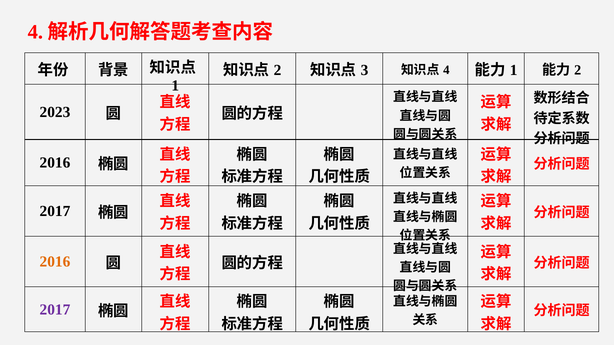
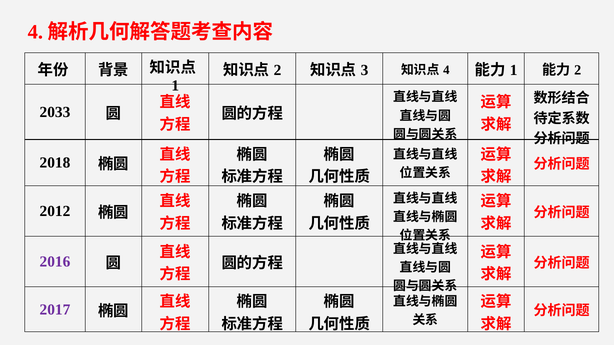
2023: 2023 -> 2033
2016 at (55, 163): 2016 -> 2018
2017 at (55, 211): 2017 -> 2012
2016 at (55, 262) colour: orange -> purple
